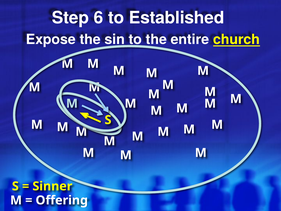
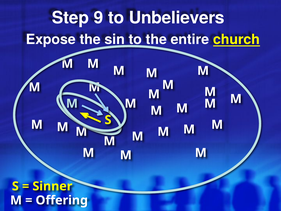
6: 6 -> 9
Established: Established -> Unbelievers
